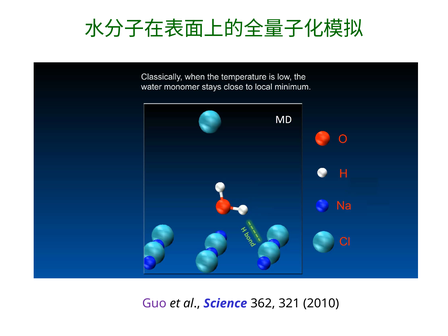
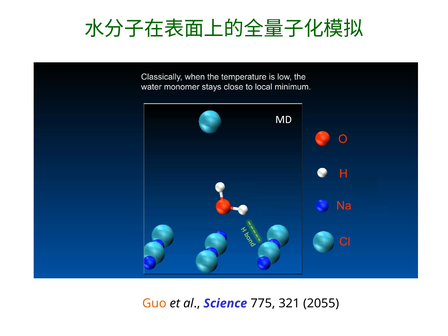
Guo colour: purple -> orange
362: 362 -> 775
2010: 2010 -> 2055
